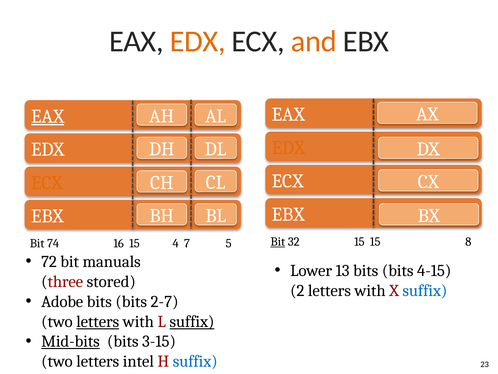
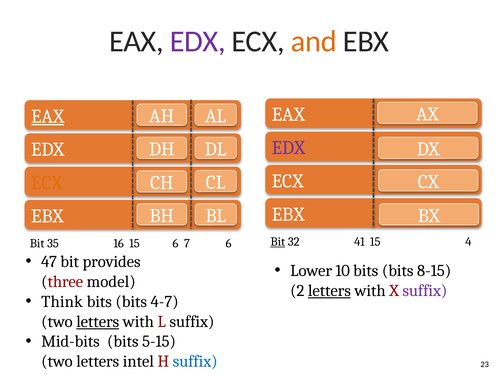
EDX at (198, 42) colour: orange -> purple
EDX at (289, 148) colour: orange -> purple
32 15: 15 -> 41
8: 8 -> 4
74: 74 -> 35
15 4: 4 -> 6
7 5: 5 -> 6
72: 72 -> 47
manuals: manuals -> provides
13: 13 -> 10
4-15: 4-15 -> 8-15
stored: stored -> model
letters at (329, 290) underline: none -> present
suffix at (425, 290) colour: blue -> purple
Adobe: Adobe -> Think
2-7: 2-7 -> 4-7
suffix at (192, 321) underline: present -> none
Mid-bits underline: present -> none
3-15: 3-15 -> 5-15
